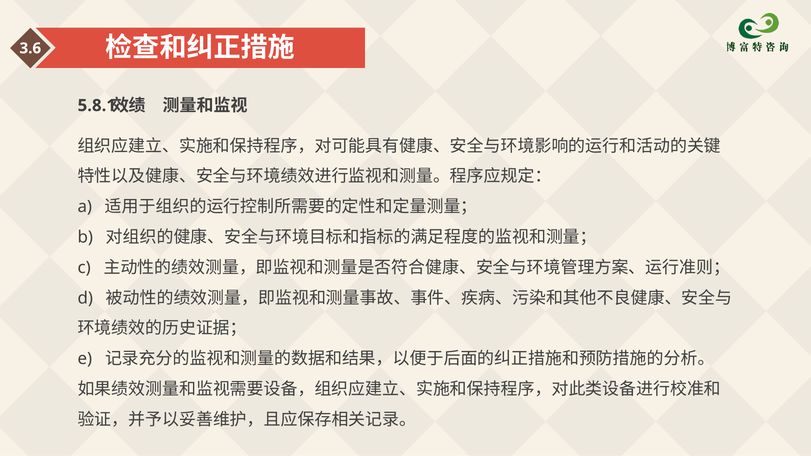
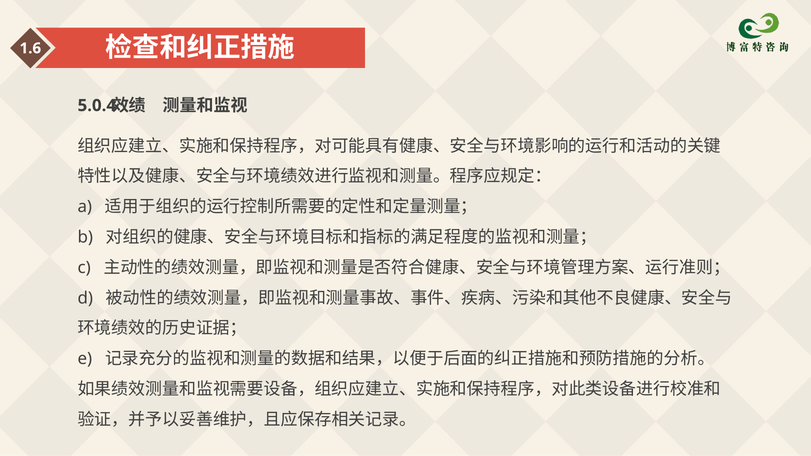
3.6: 3.6 -> 1.6
5.8.1: 5.8.1 -> 5.0.4
